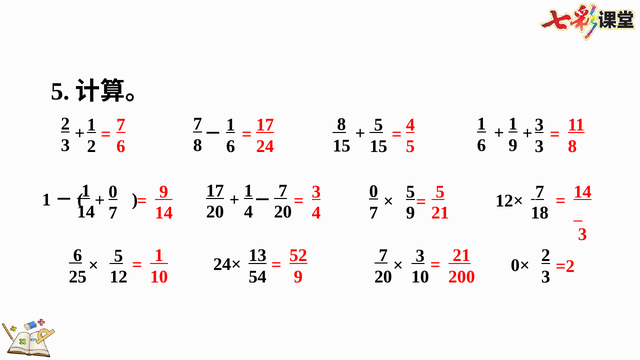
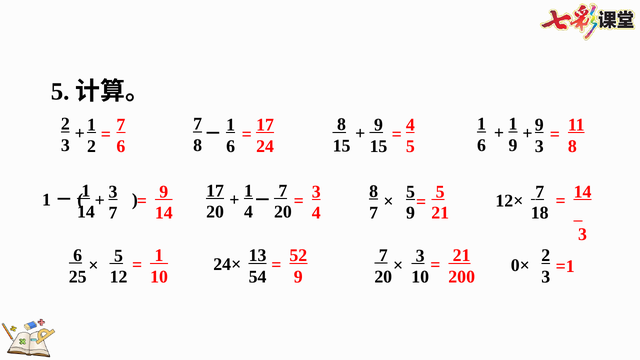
3 at (539, 125): 3 -> 9
5 at (378, 125): 5 -> 9
0 at (374, 191): 0 -> 8
0 at (113, 192): 0 -> 3
=2: =2 -> =1
